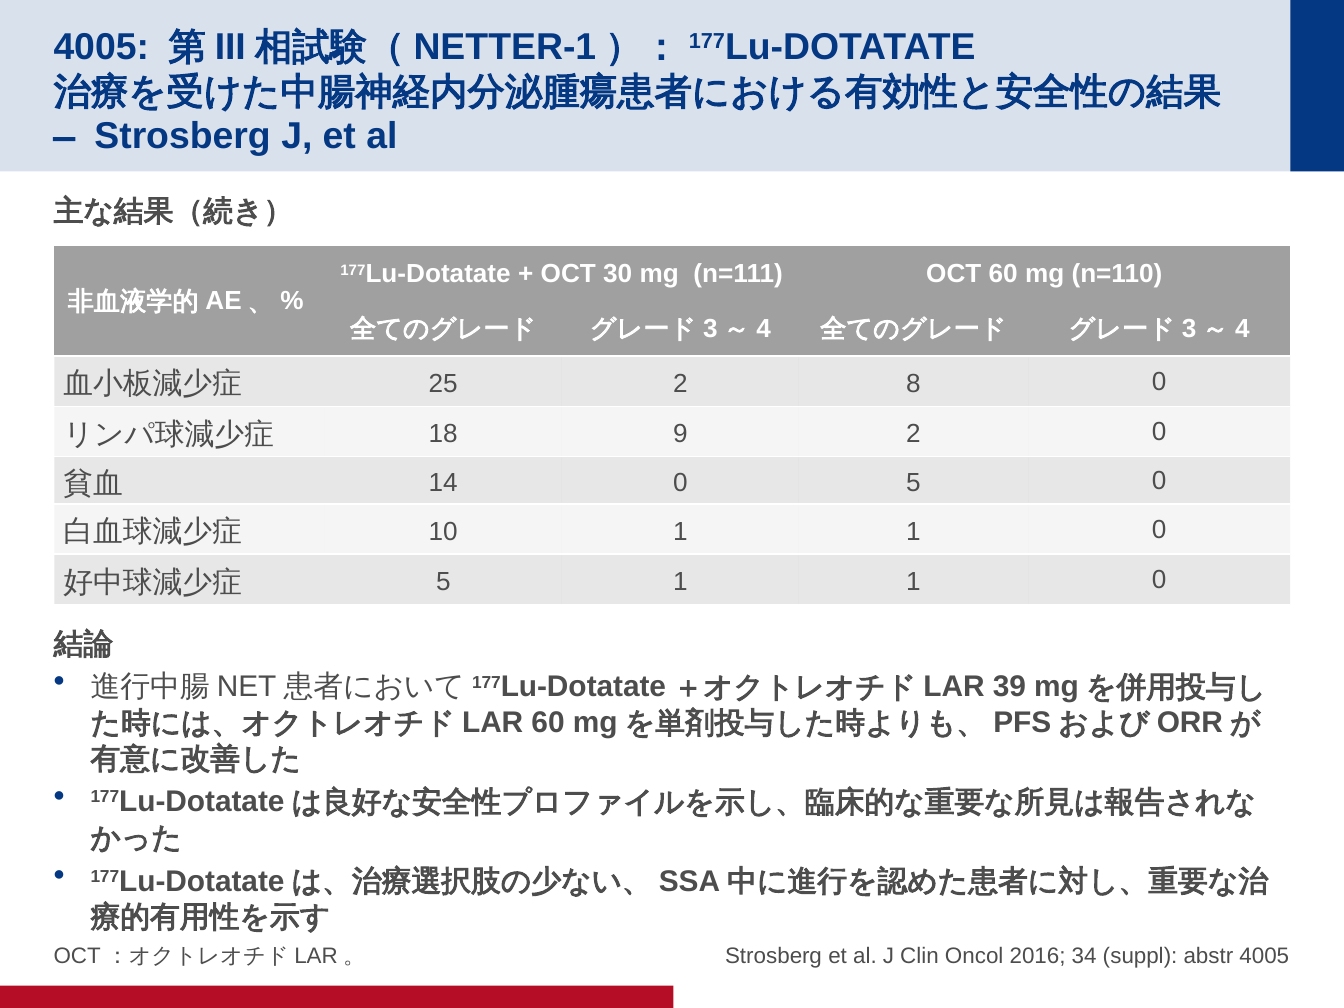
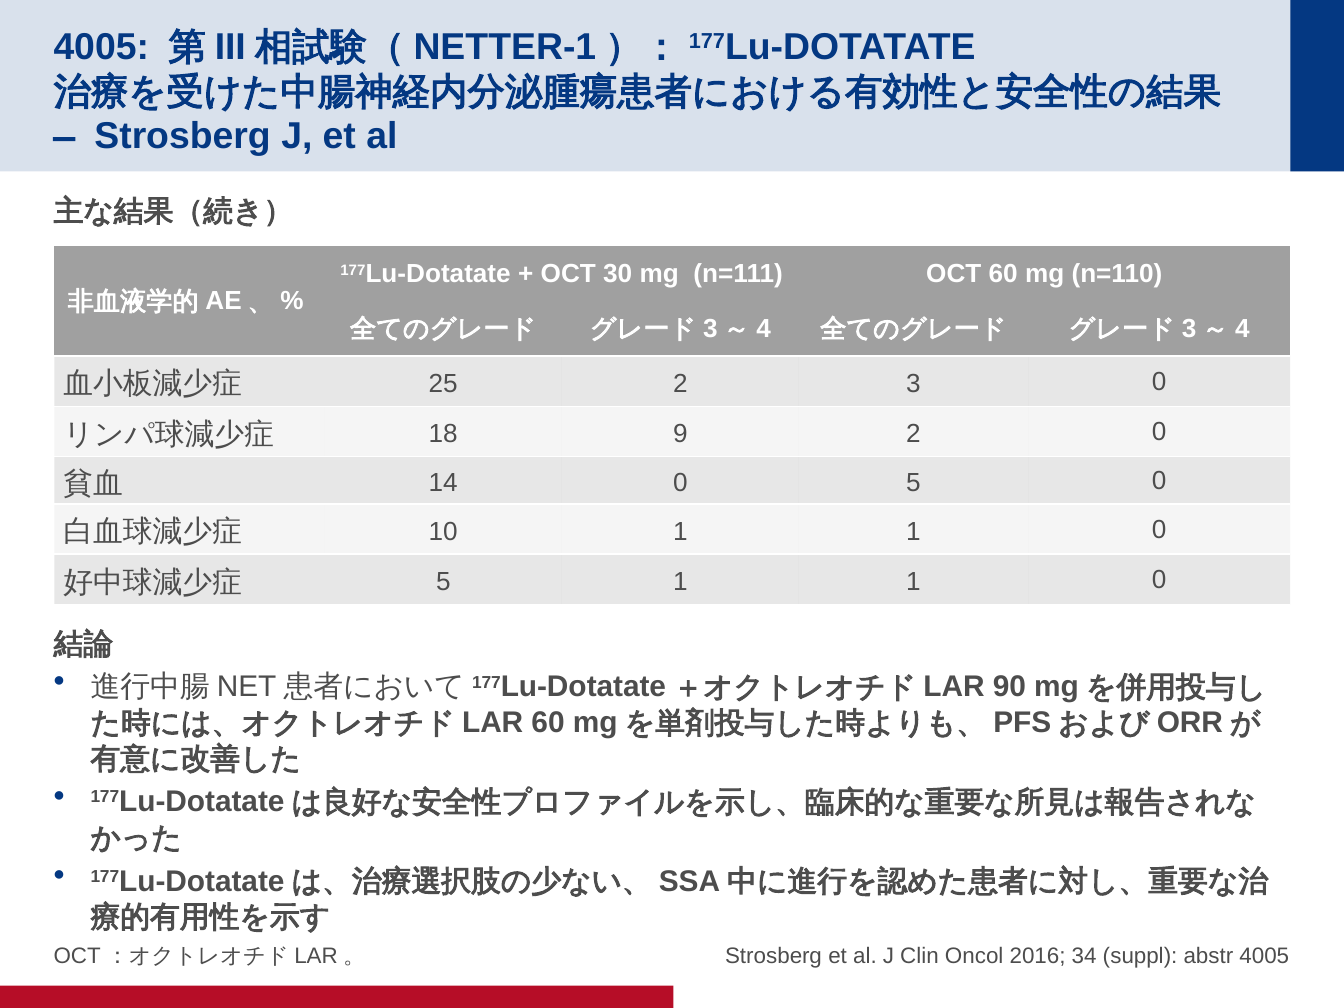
8: 8 -> 3
39: 39 -> 90
